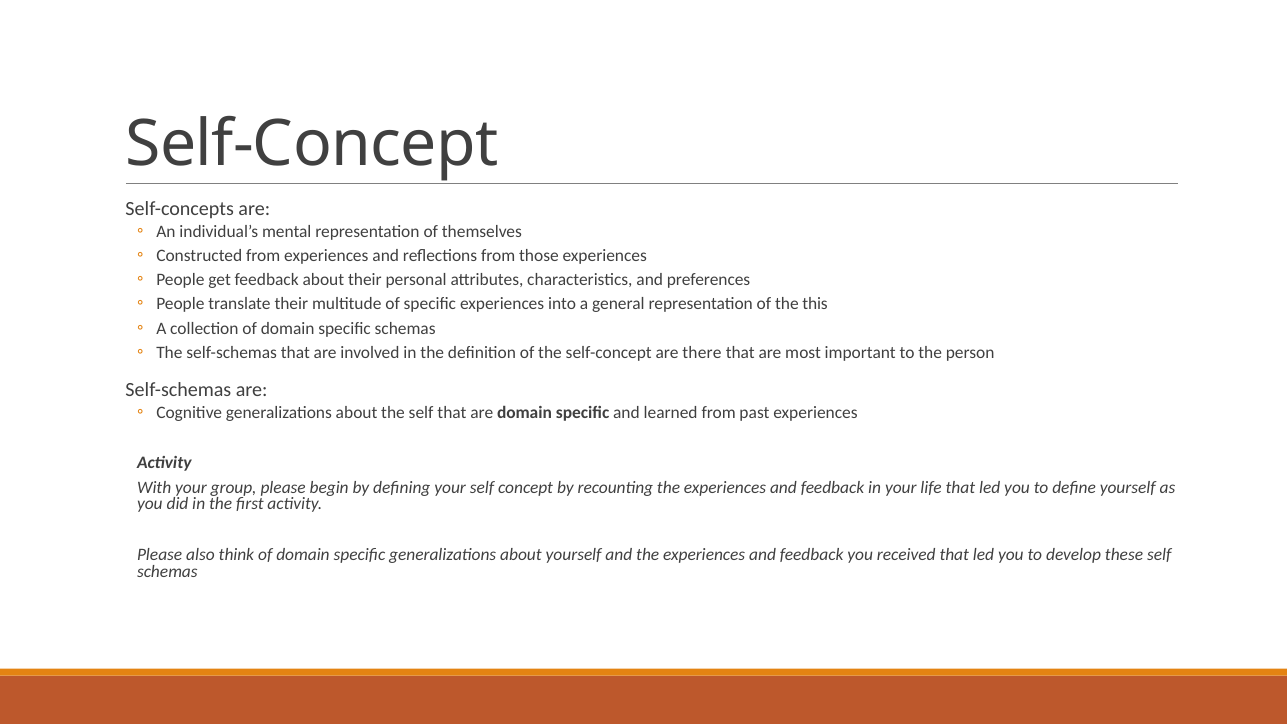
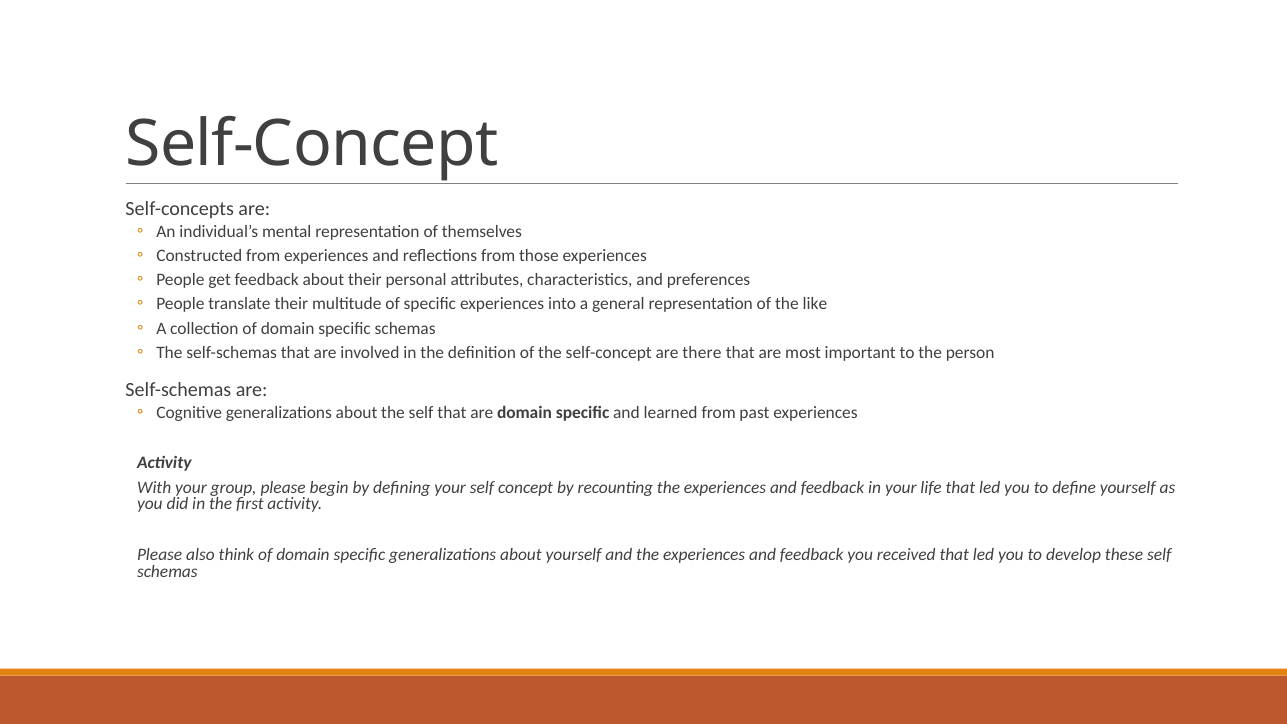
this: this -> like
